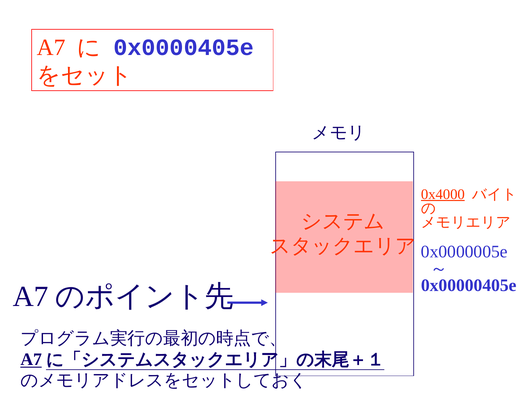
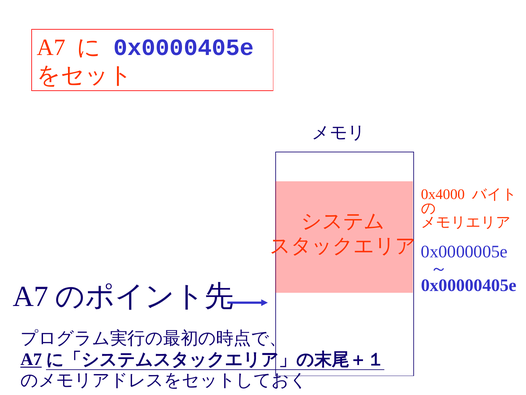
0x4000 underline: present -> none
